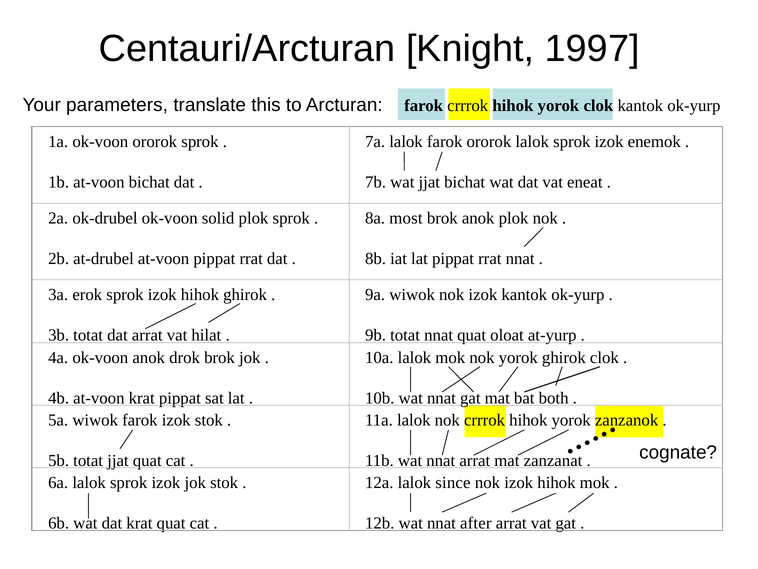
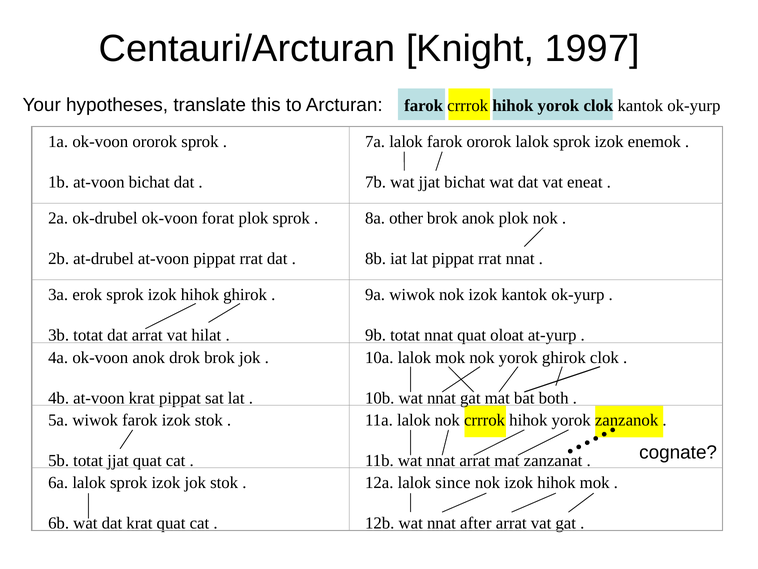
parameters: parameters -> hypotheses
solid: solid -> forat
most: most -> other
